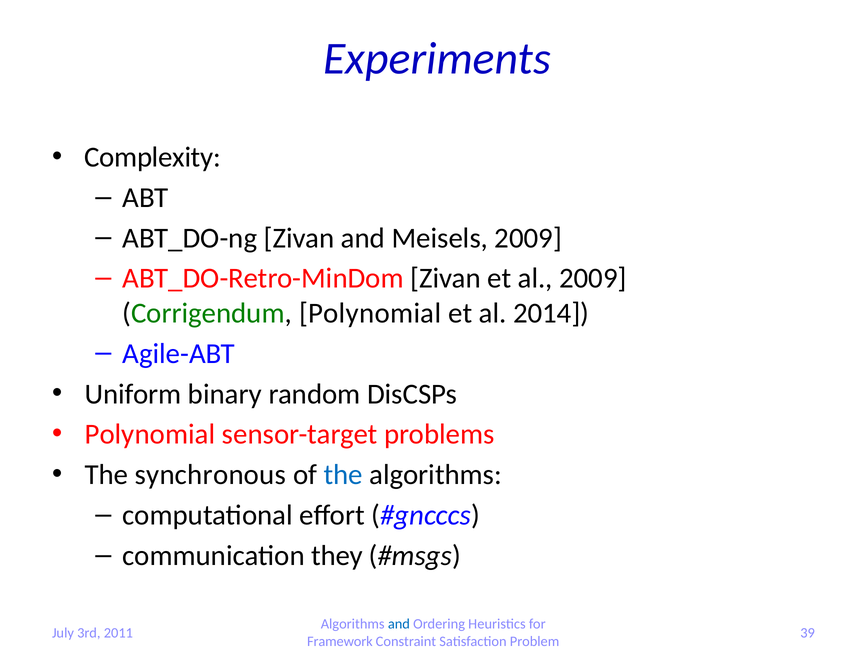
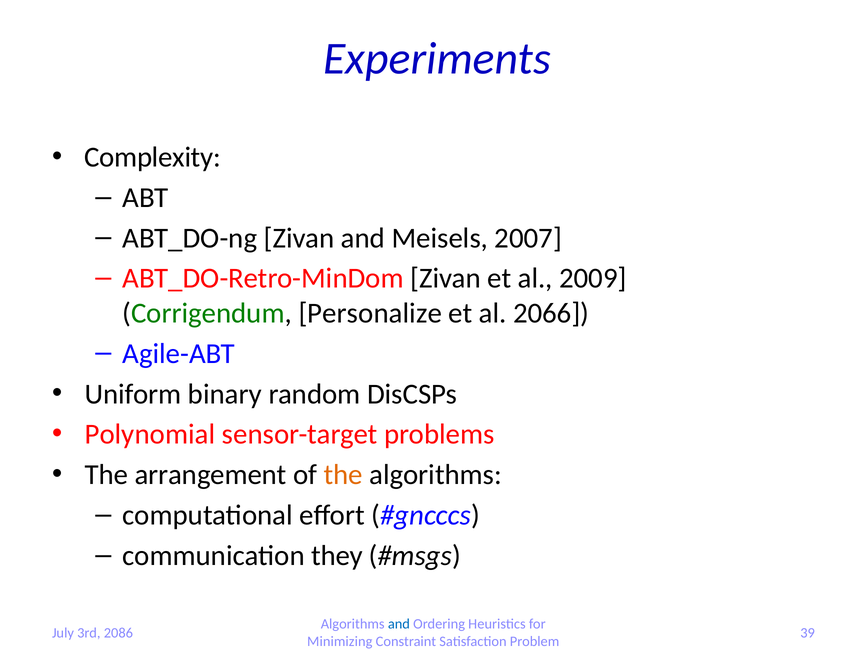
Meisels 2009: 2009 -> 2007
Corrigendum Polynomial: Polynomial -> Personalize
2014: 2014 -> 2066
synchronous: synchronous -> arrangement
the at (343, 475) colour: blue -> orange
2011: 2011 -> 2086
Framework: Framework -> Minimizing
